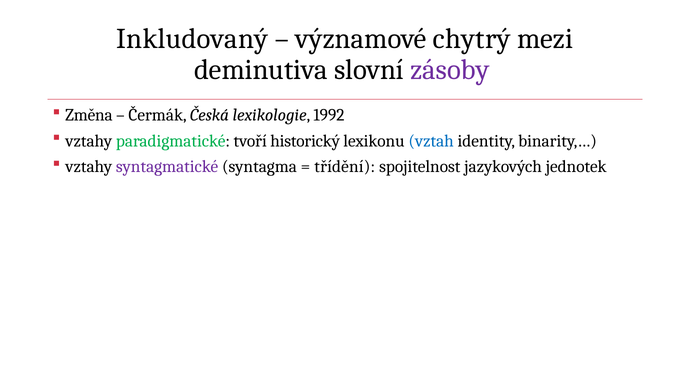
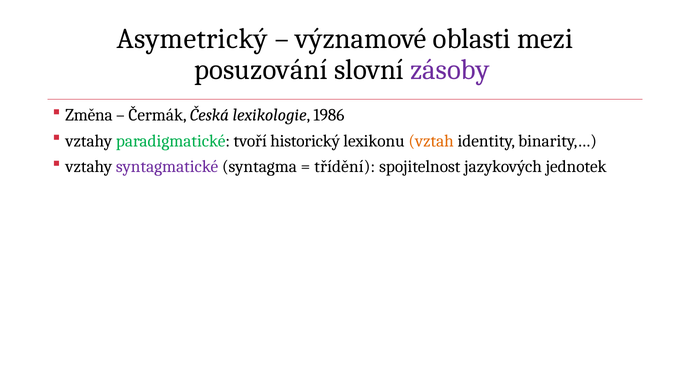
Inkludovaný: Inkludovaný -> Asymetrický
chytrý: chytrý -> oblasti
deminutiva: deminutiva -> posuzování
1992: 1992 -> 1986
vztah colour: blue -> orange
